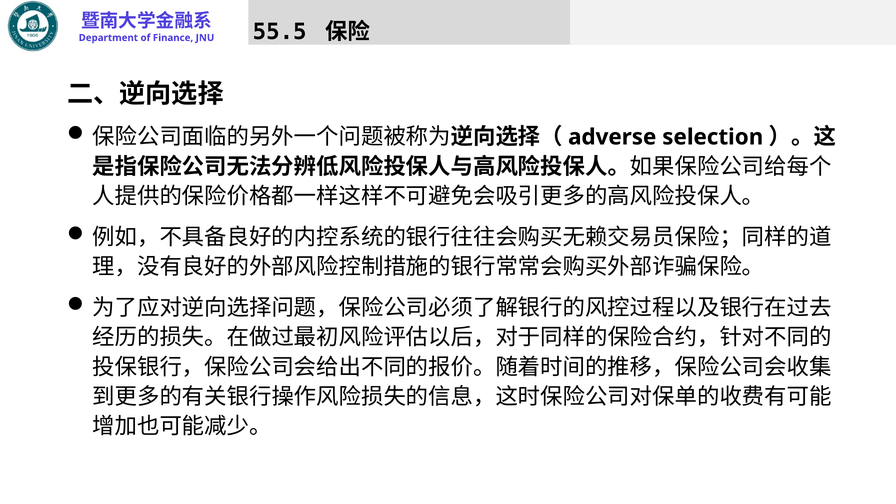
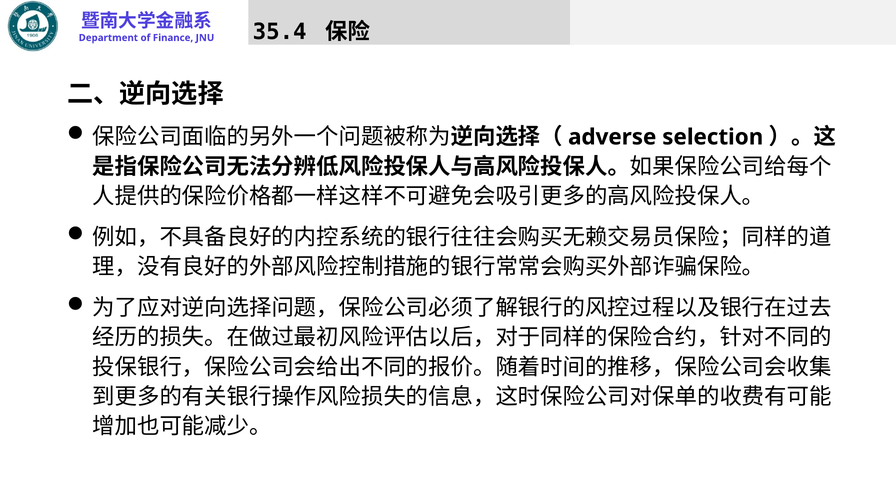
55.5: 55.5 -> 35.4
